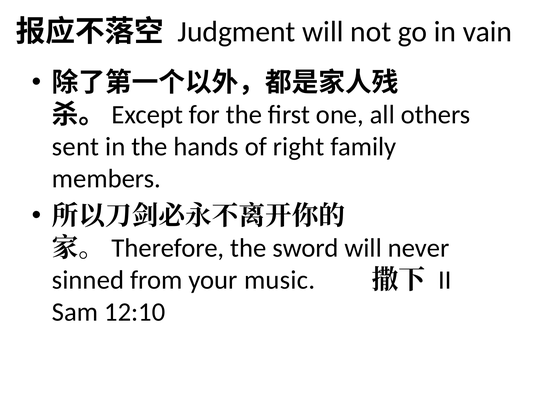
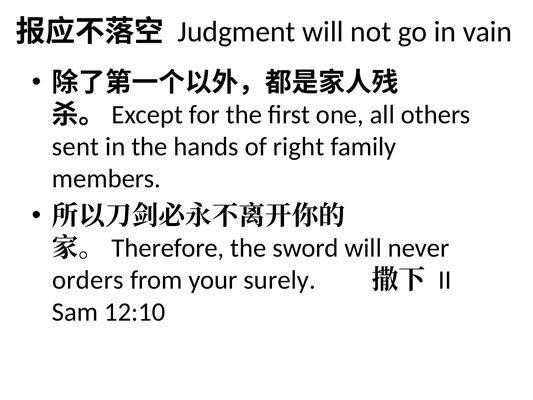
sinned: sinned -> orders
music: music -> surely
